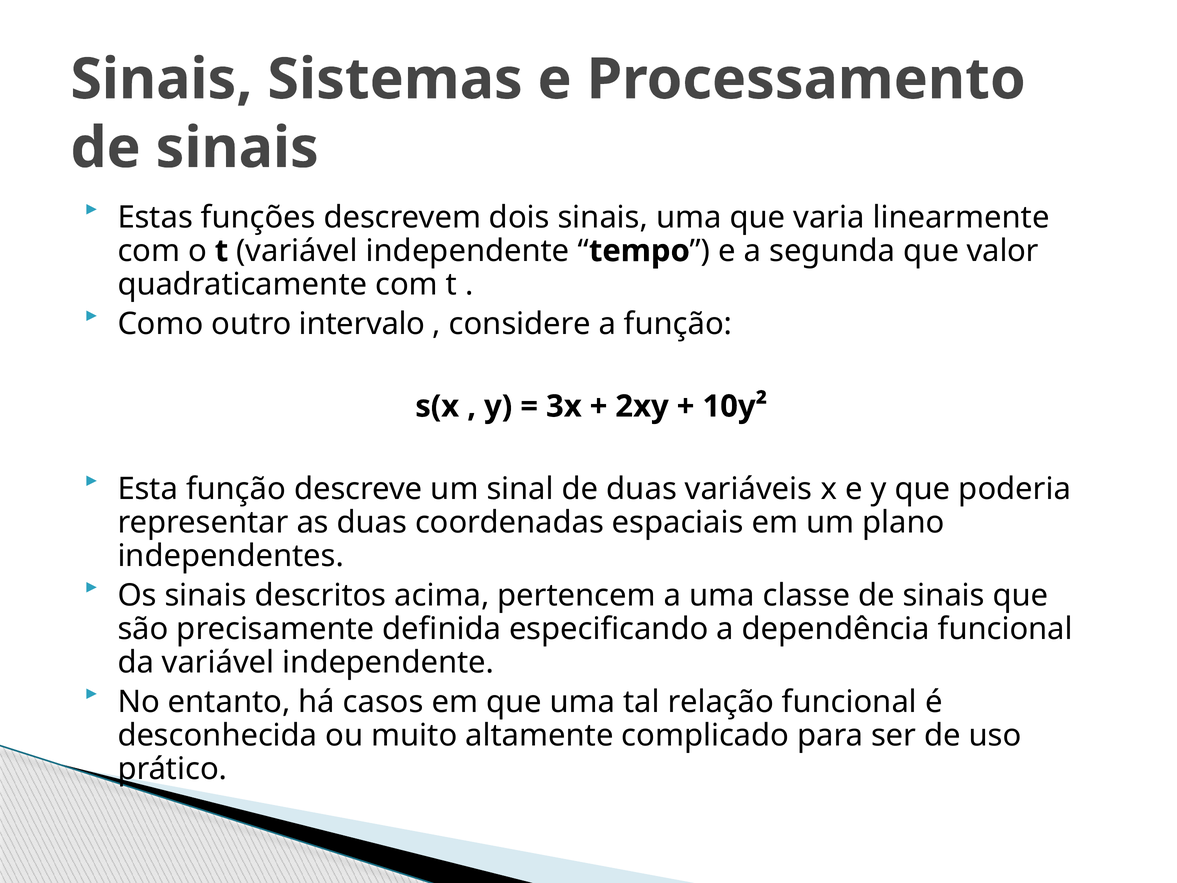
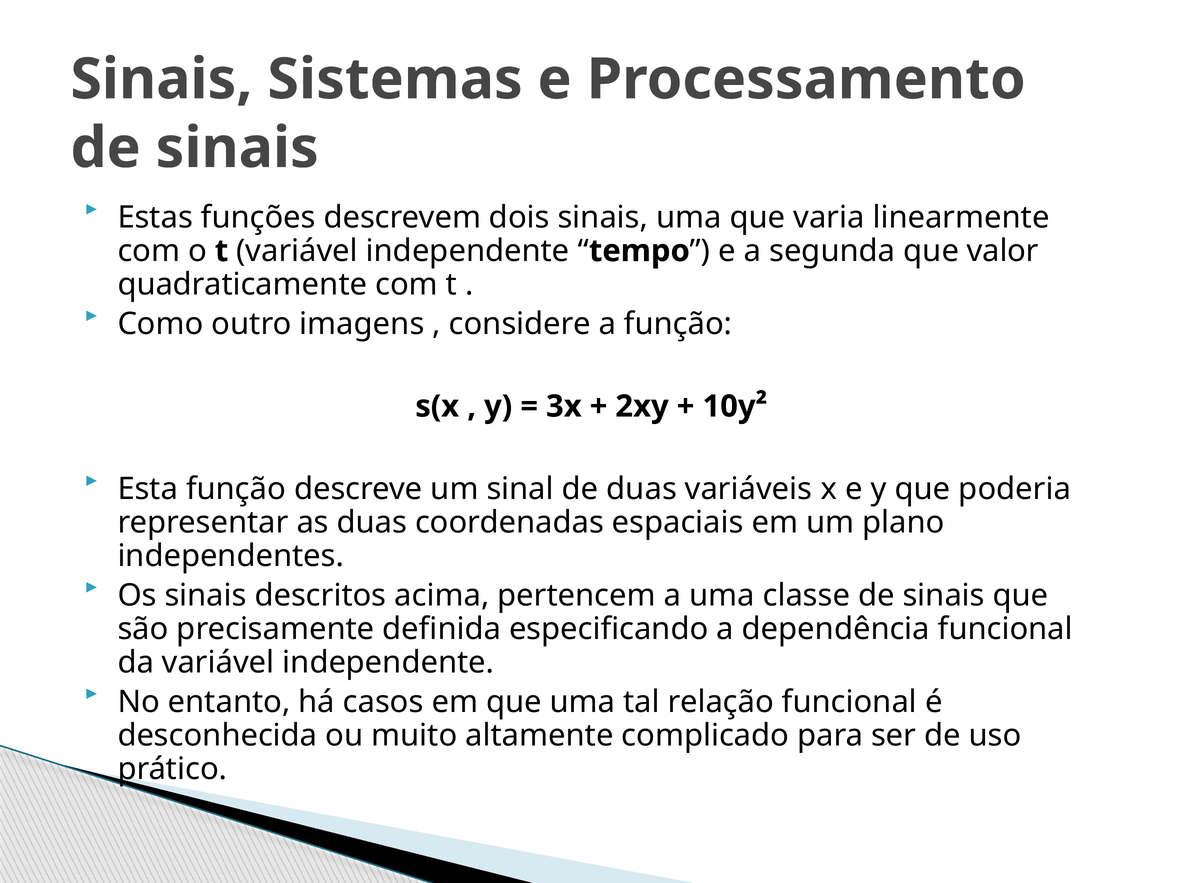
intervalo: intervalo -> imagens
